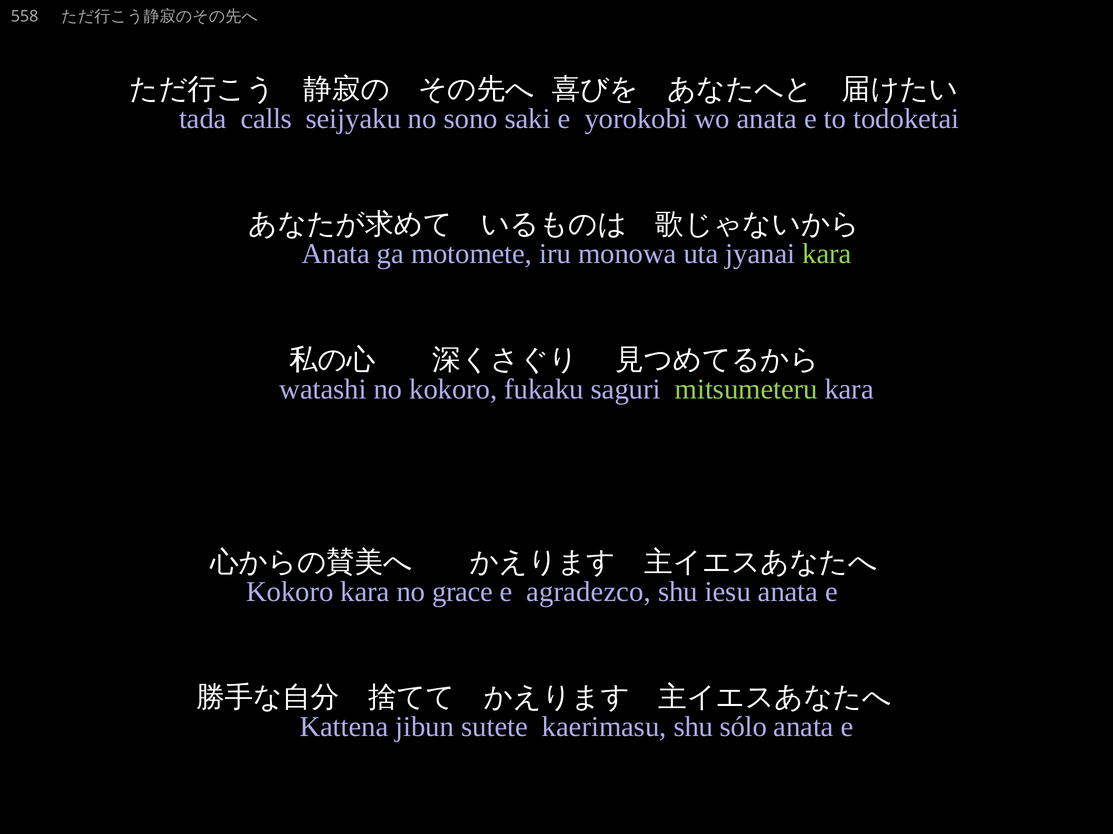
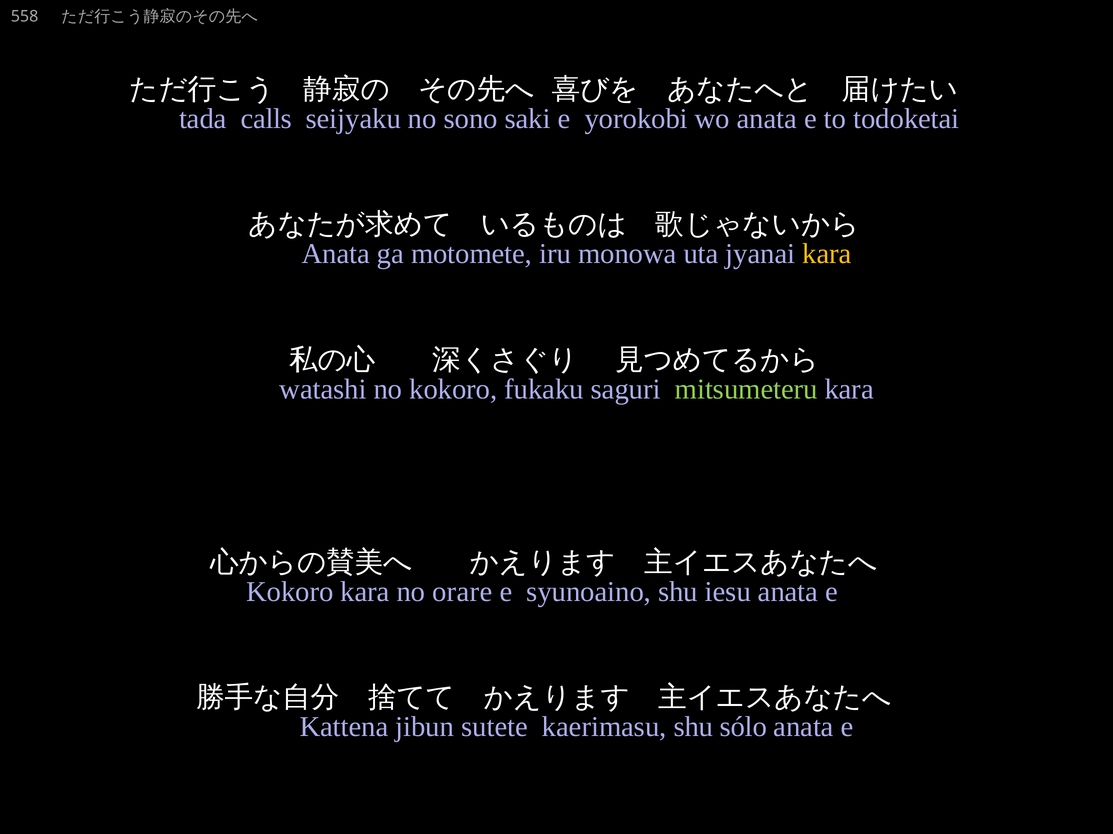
kara at (827, 254) colour: light green -> yellow
grace: grace -> orare
agradezco: agradezco -> syunoaino
